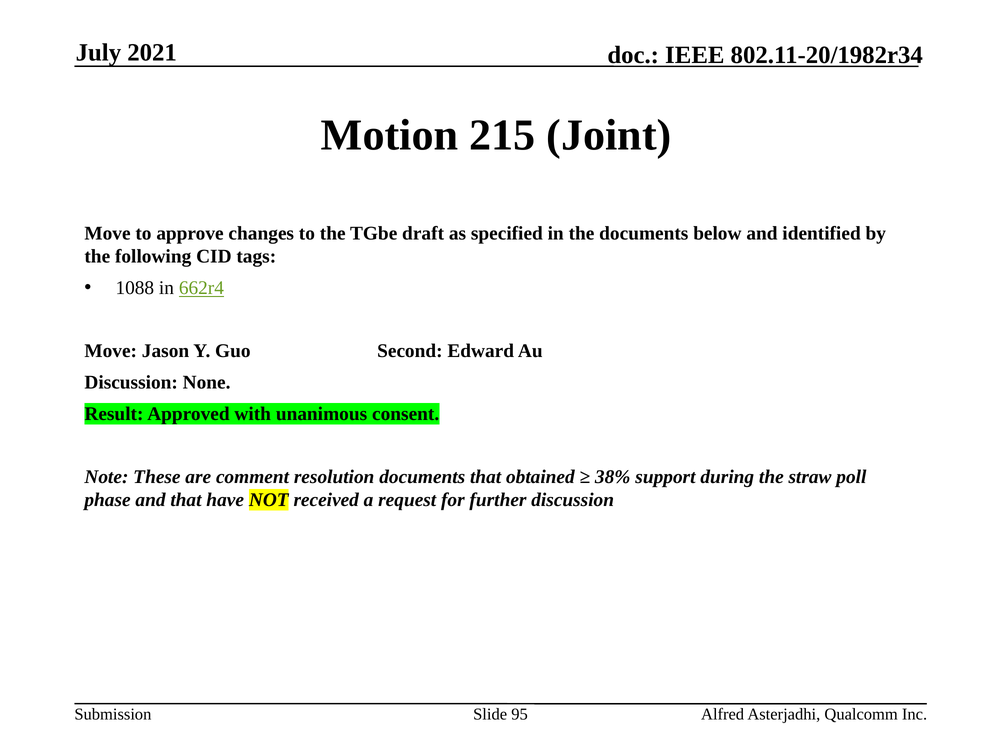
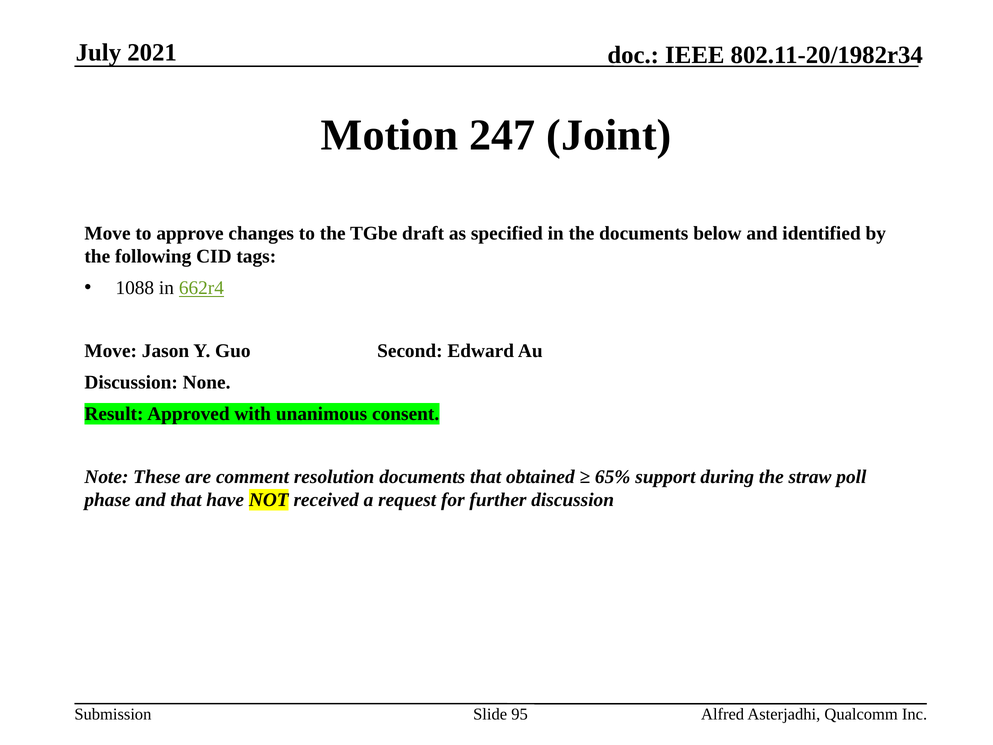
215: 215 -> 247
38%: 38% -> 65%
